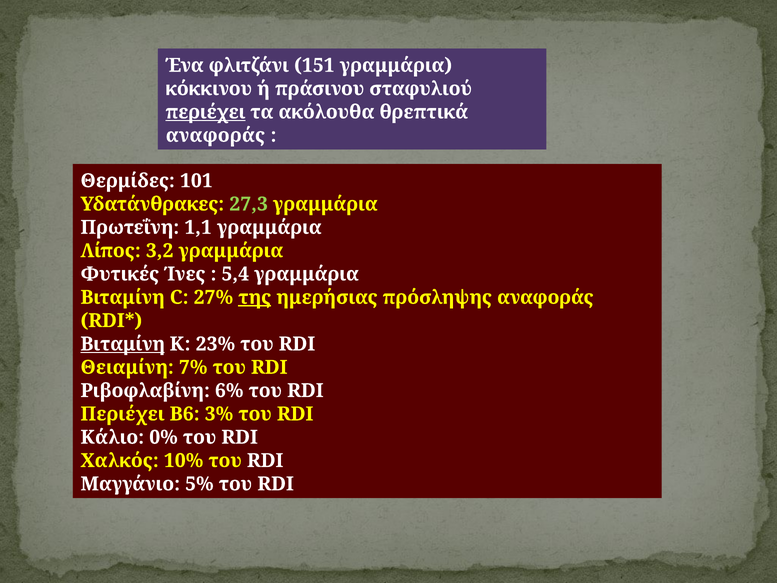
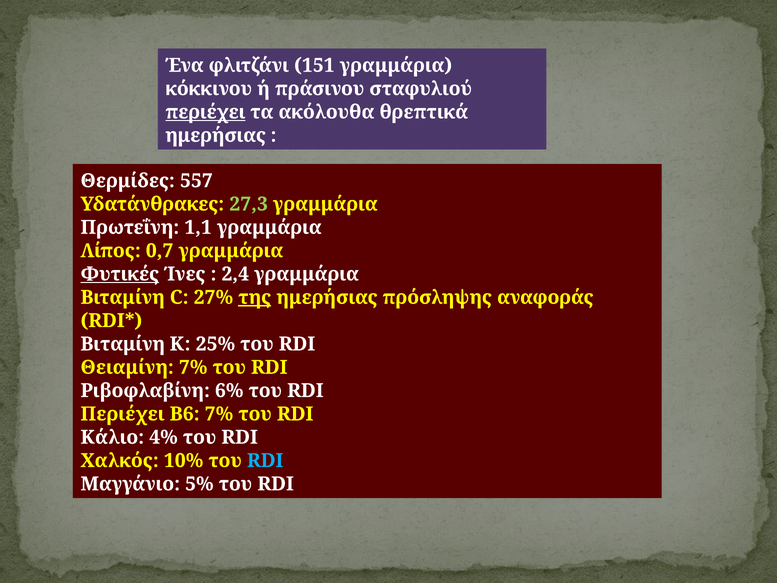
αναφοράς at (215, 135): αναφοράς -> ημερήσιας
101: 101 -> 557
3,2: 3,2 -> 0,7
Φυτικές underline: none -> present
5,4: 5,4 -> 2,4
Βιταμίνη at (123, 344) underline: present -> none
23%: 23% -> 25%
Β6 3%: 3% -> 7%
0%: 0% -> 4%
RDI at (265, 460) colour: white -> light blue
